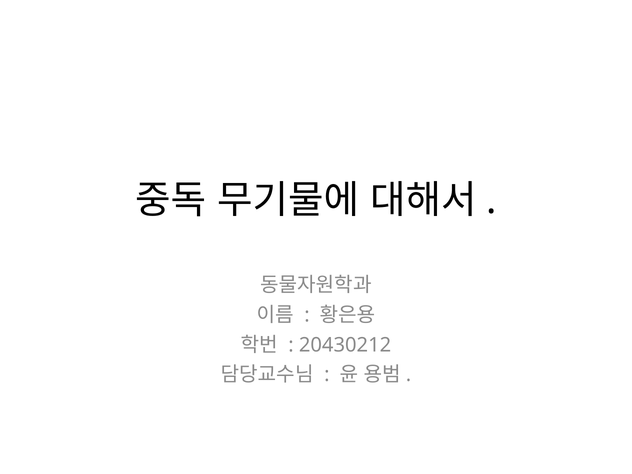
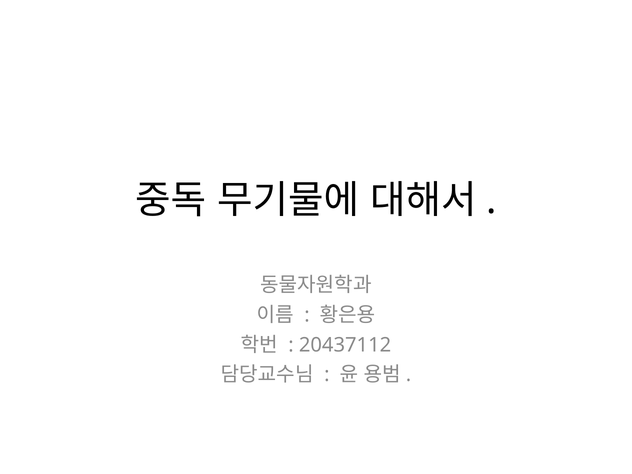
20430212: 20430212 -> 20437112
